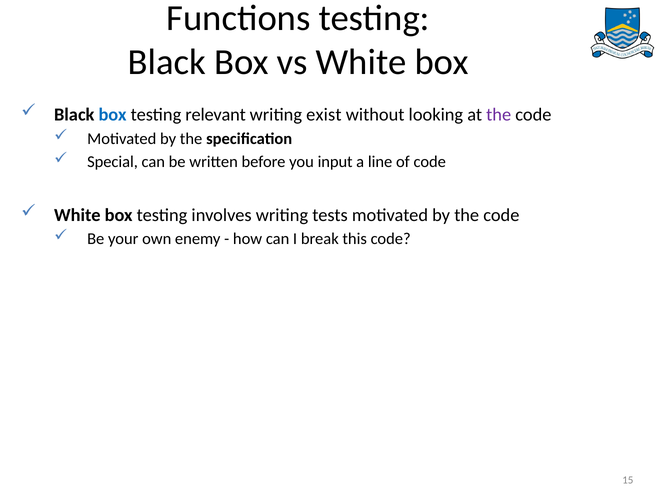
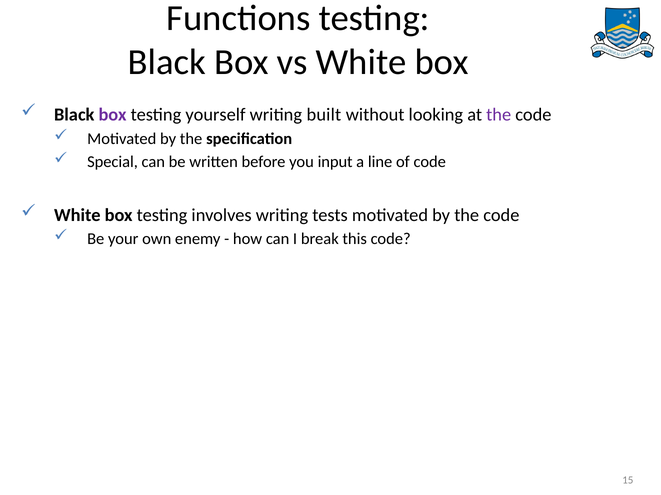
box at (113, 115) colour: blue -> purple
relevant: relevant -> yourself
exist: exist -> built
